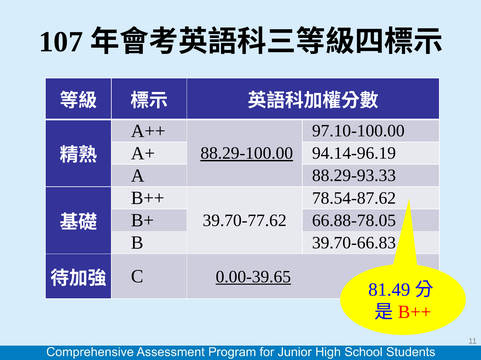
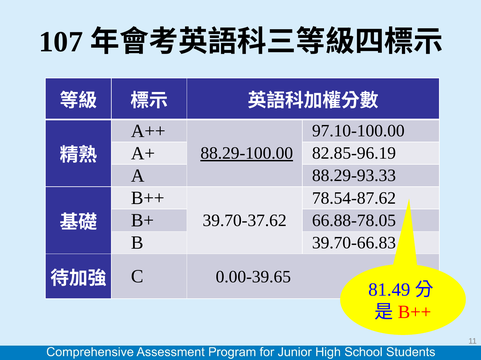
94.14-96.19: 94.14-96.19 -> 82.85-96.19
39.70-77.62: 39.70-77.62 -> 39.70-37.62
0.00-39.65 underline: present -> none
